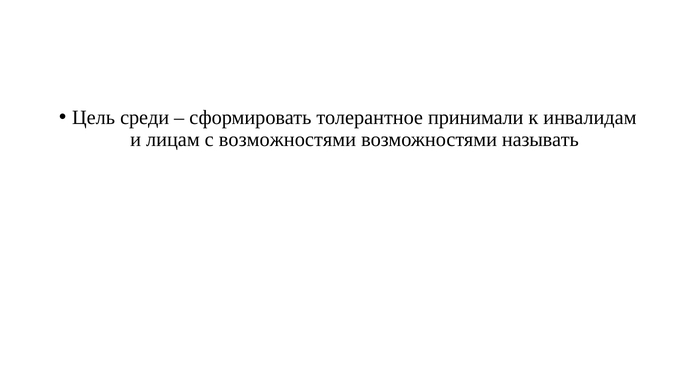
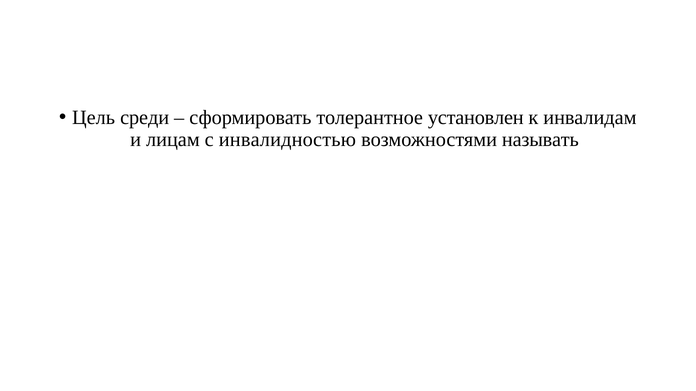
принимали: принимали -> установлен
с возможностями: возможностями -> инвалидностью
